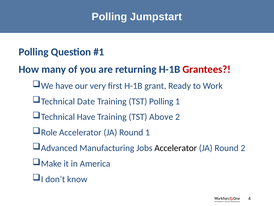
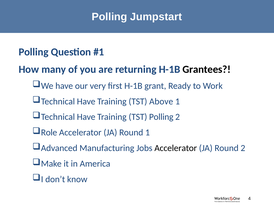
Grantees colour: red -> black
Date at (86, 101): Date -> Have
TST Polling: Polling -> Above
TST Above: Above -> Polling
